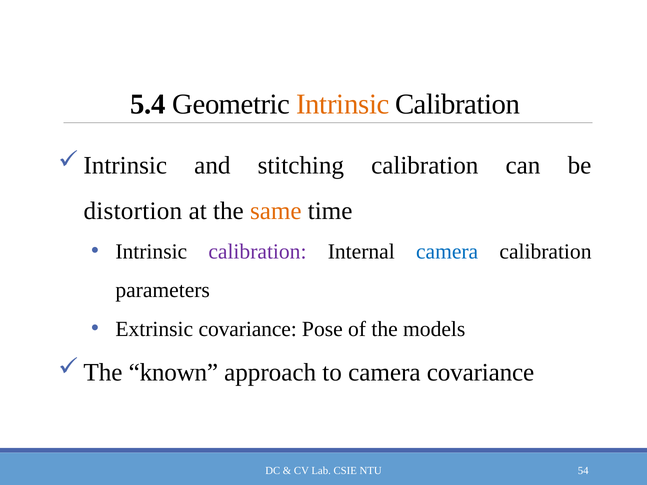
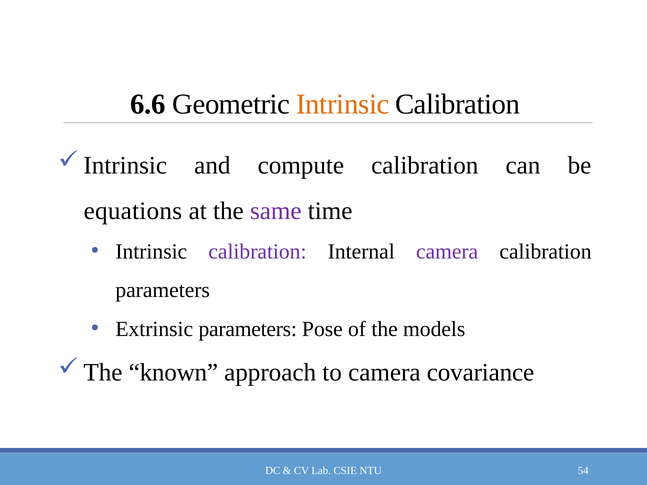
5.4: 5.4 -> 6.6
stitching: stitching -> compute
distortion: distortion -> equations
same colour: orange -> purple
camera at (447, 252) colour: blue -> purple
Extrinsic covariance: covariance -> parameters
